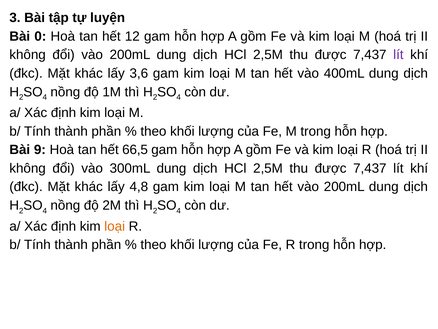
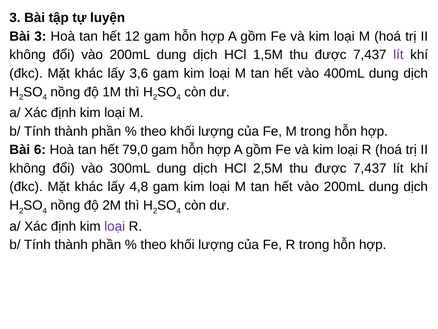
Bài 0: 0 -> 3
2,5M at (268, 55): 2,5M -> 1,5M
9: 9 -> 6
66,5: 66,5 -> 79,0
loại at (115, 226) colour: orange -> purple
